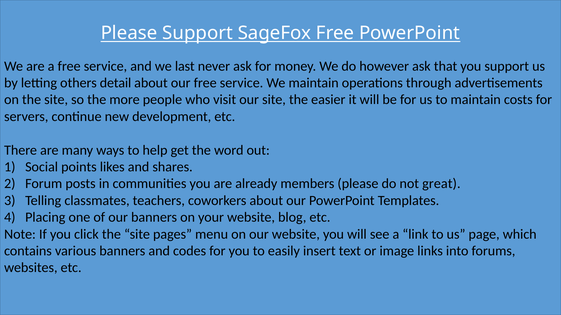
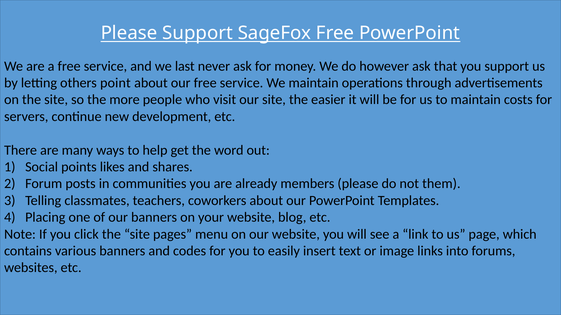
detail: detail -> point
great: great -> them
